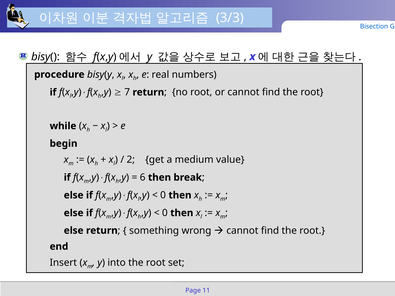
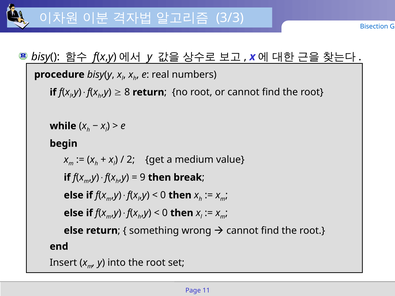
7: 7 -> 8
6: 6 -> 9
